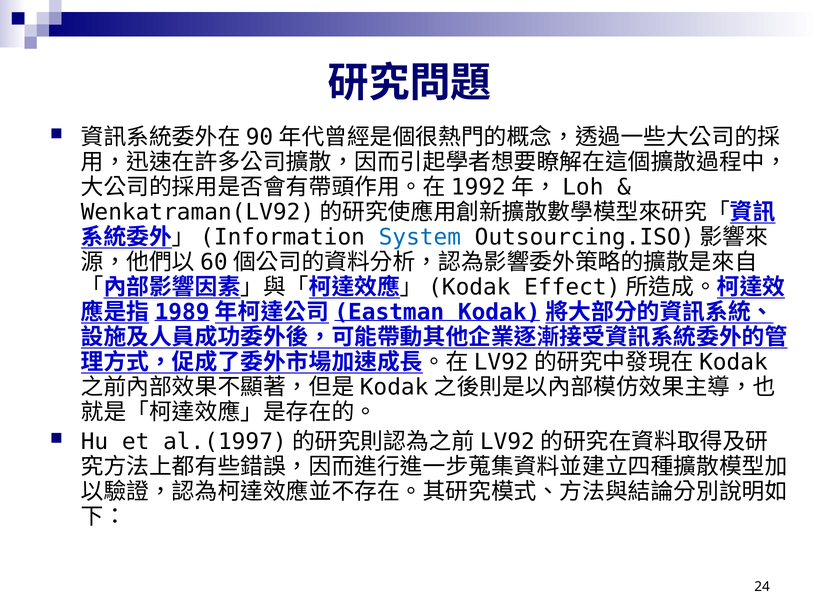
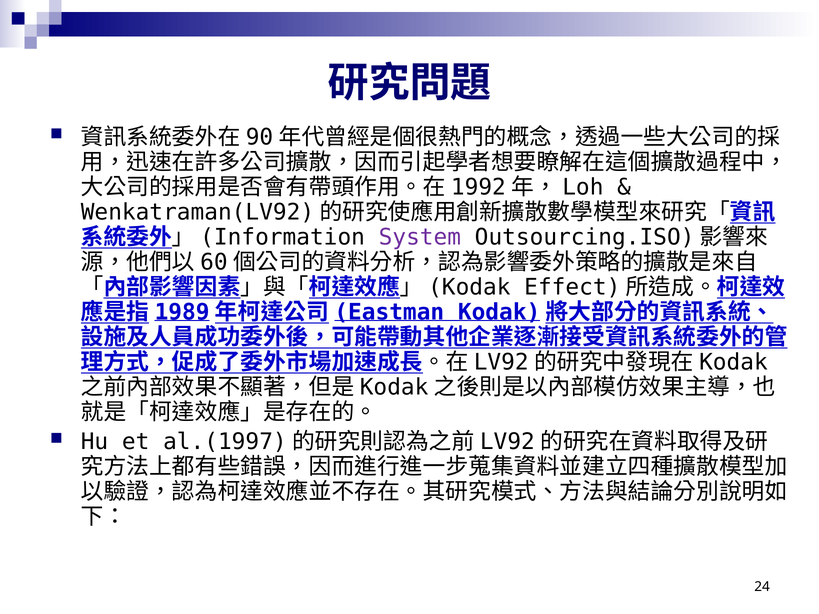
System colour: blue -> purple
